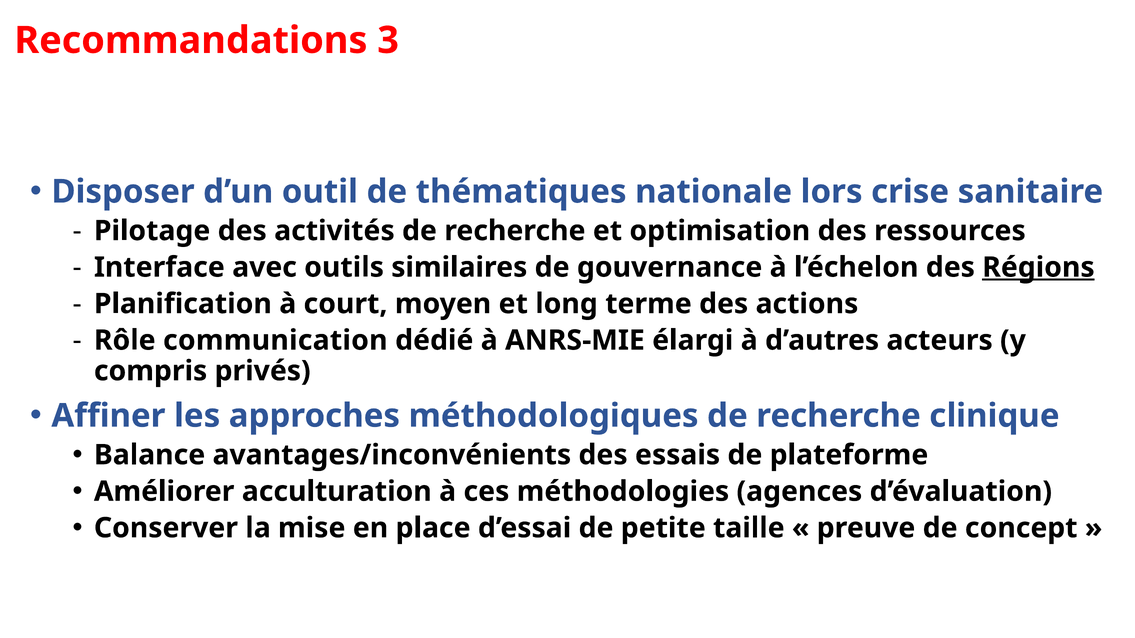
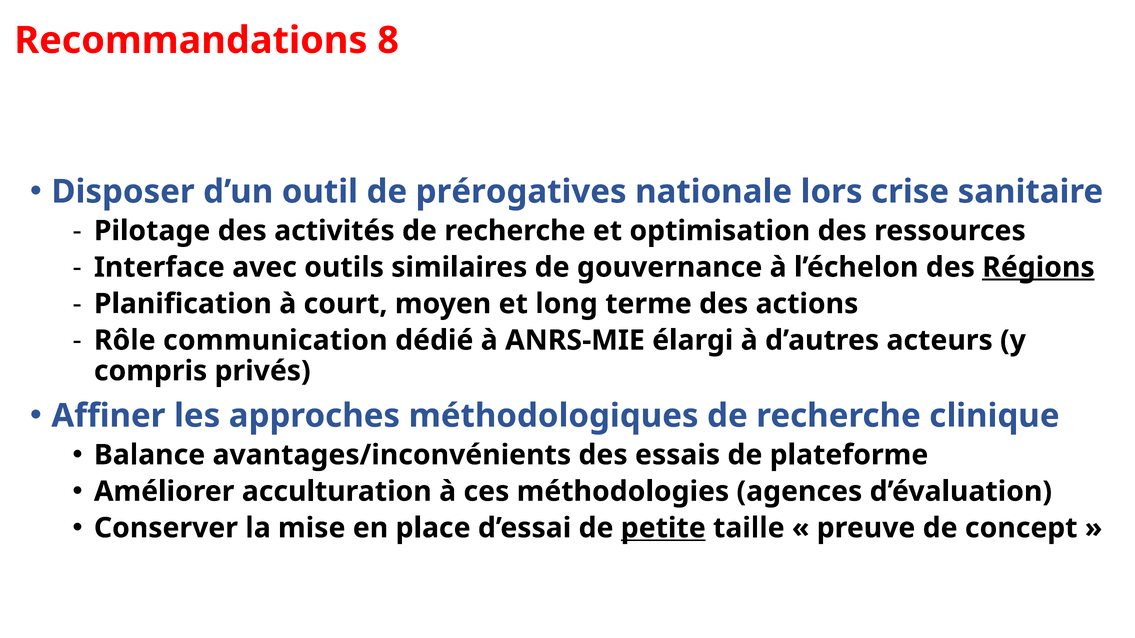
3: 3 -> 8
thématiques: thématiques -> prérogatives
petite underline: none -> present
